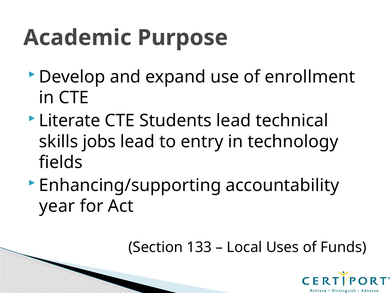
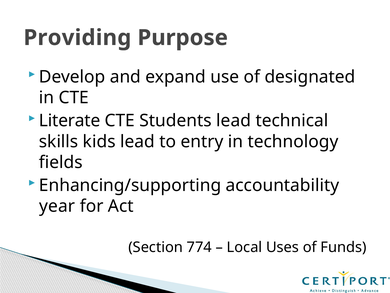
Academic: Academic -> Providing
enrollment: enrollment -> designated
jobs: jobs -> kids
133: 133 -> 774
